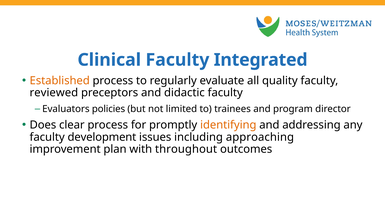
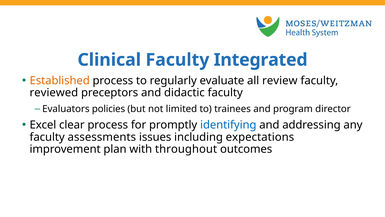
quality: quality -> review
Does: Does -> Excel
identifying colour: orange -> blue
development: development -> assessments
approaching: approaching -> expectations
